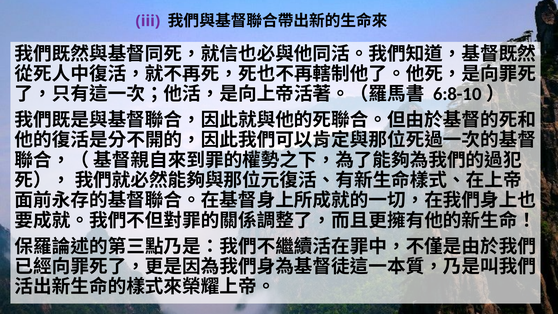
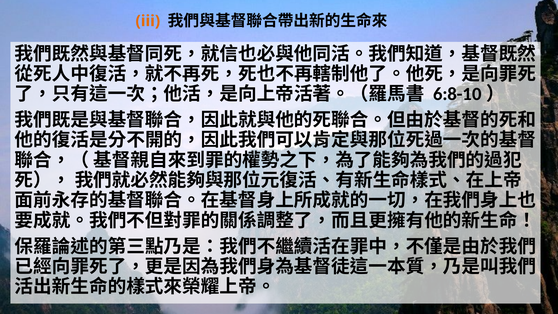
iii colour: purple -> orange
